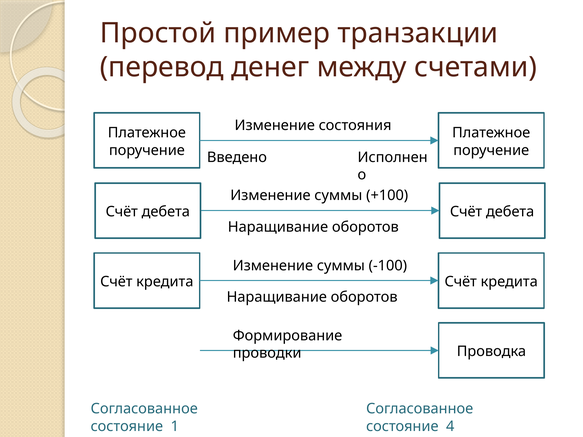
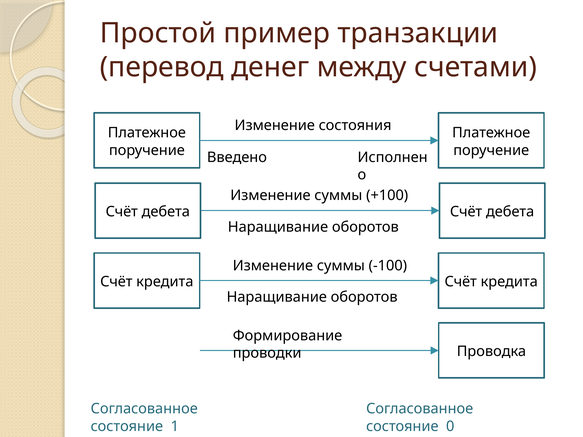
4: 4 -> 0
